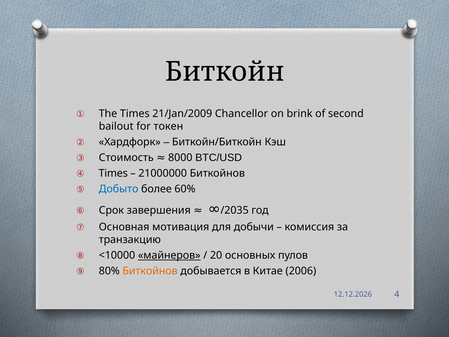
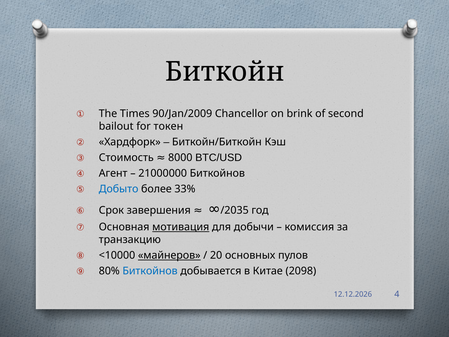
21/Jan/2009: 21/Jan/2009 -> 90/Jan/2009
Times at (113, 173): Times -> Агент
60%: 60% -> 33%
мотивация underline: none -> present
Биткойнов at (150, 271) colour: orange -> blue
2006: 2006 -> 2098
